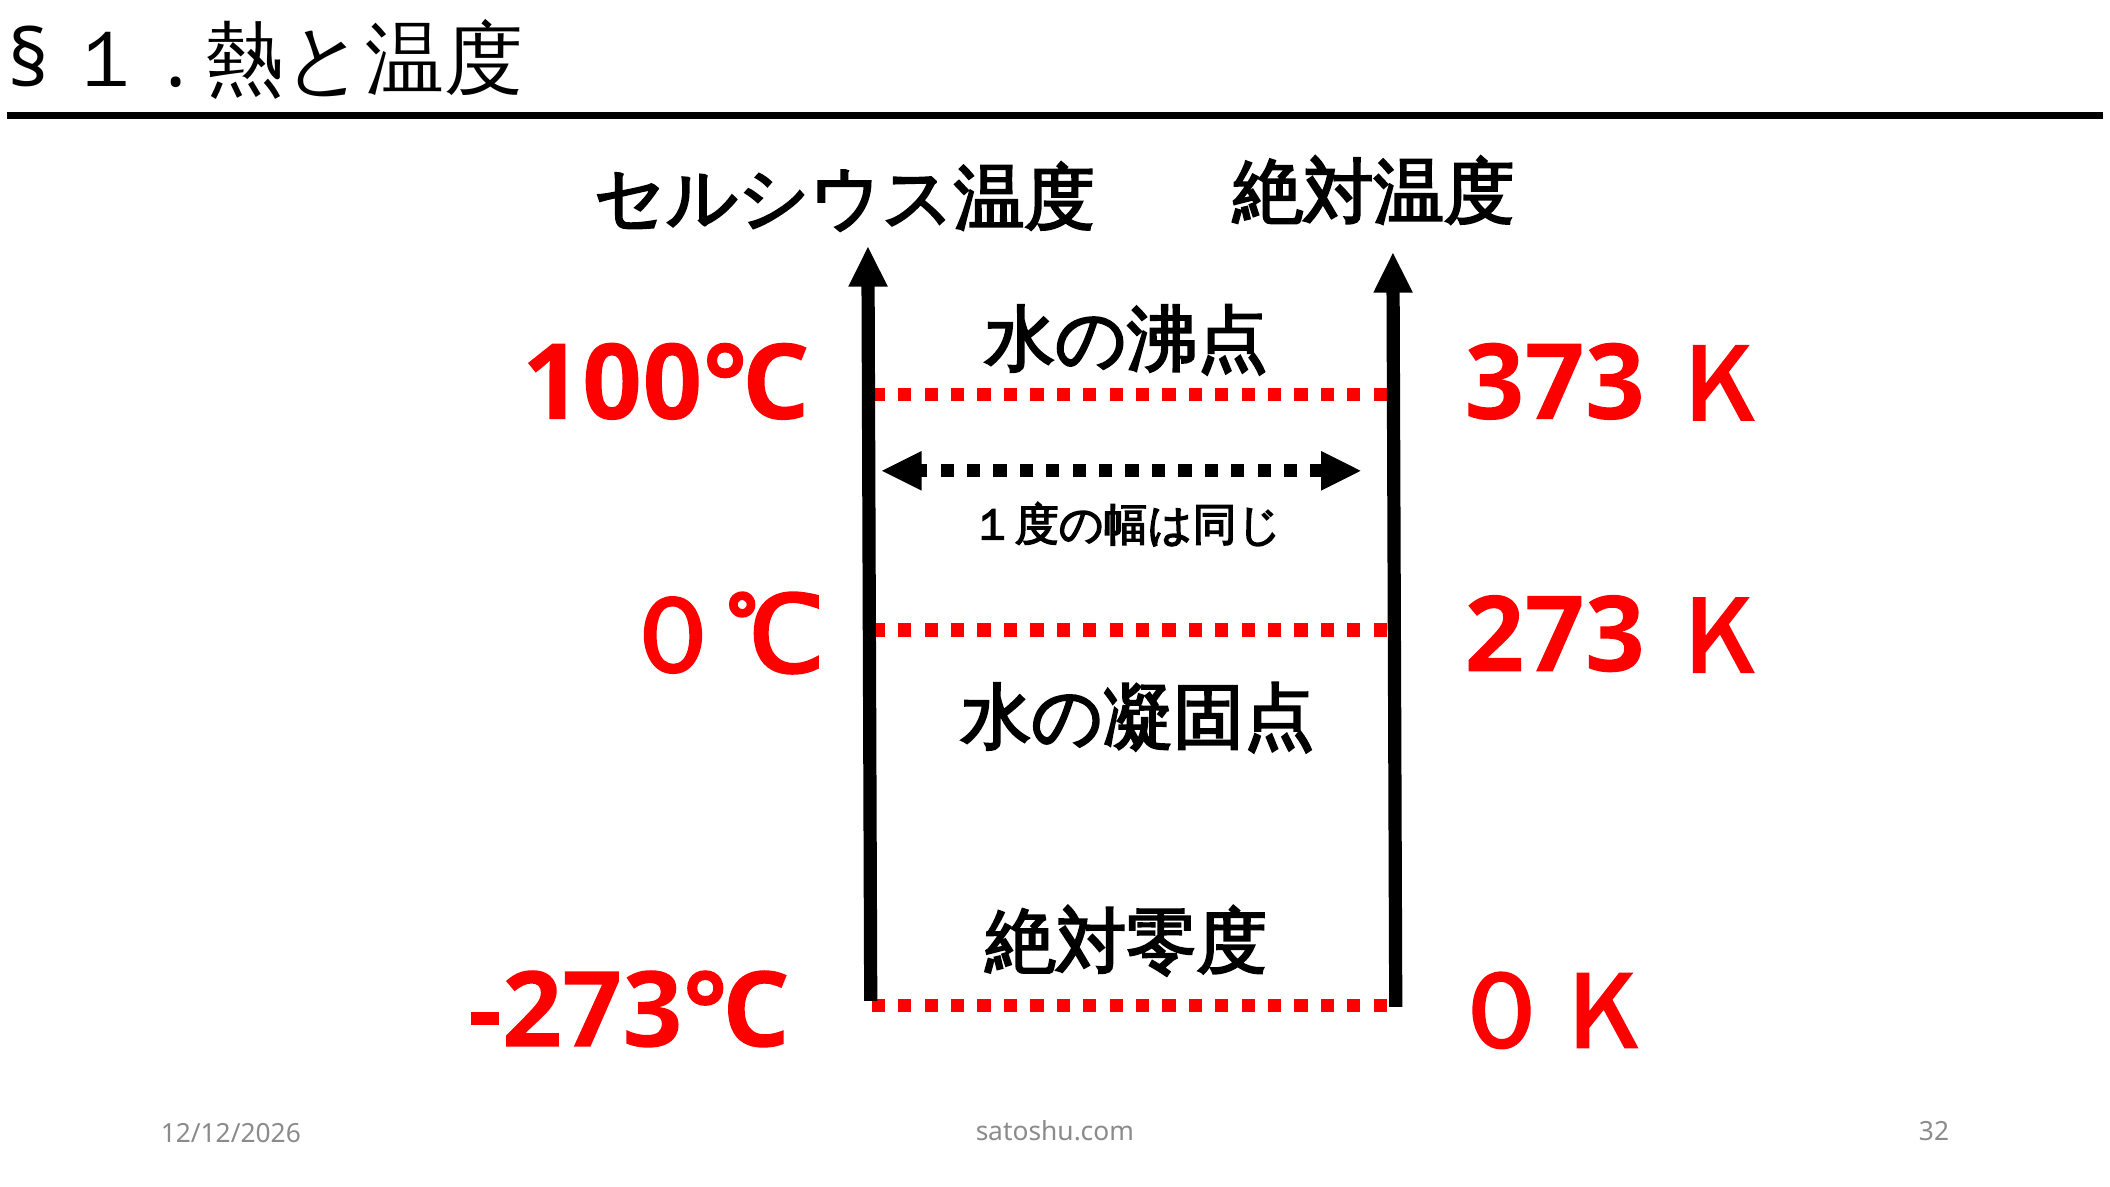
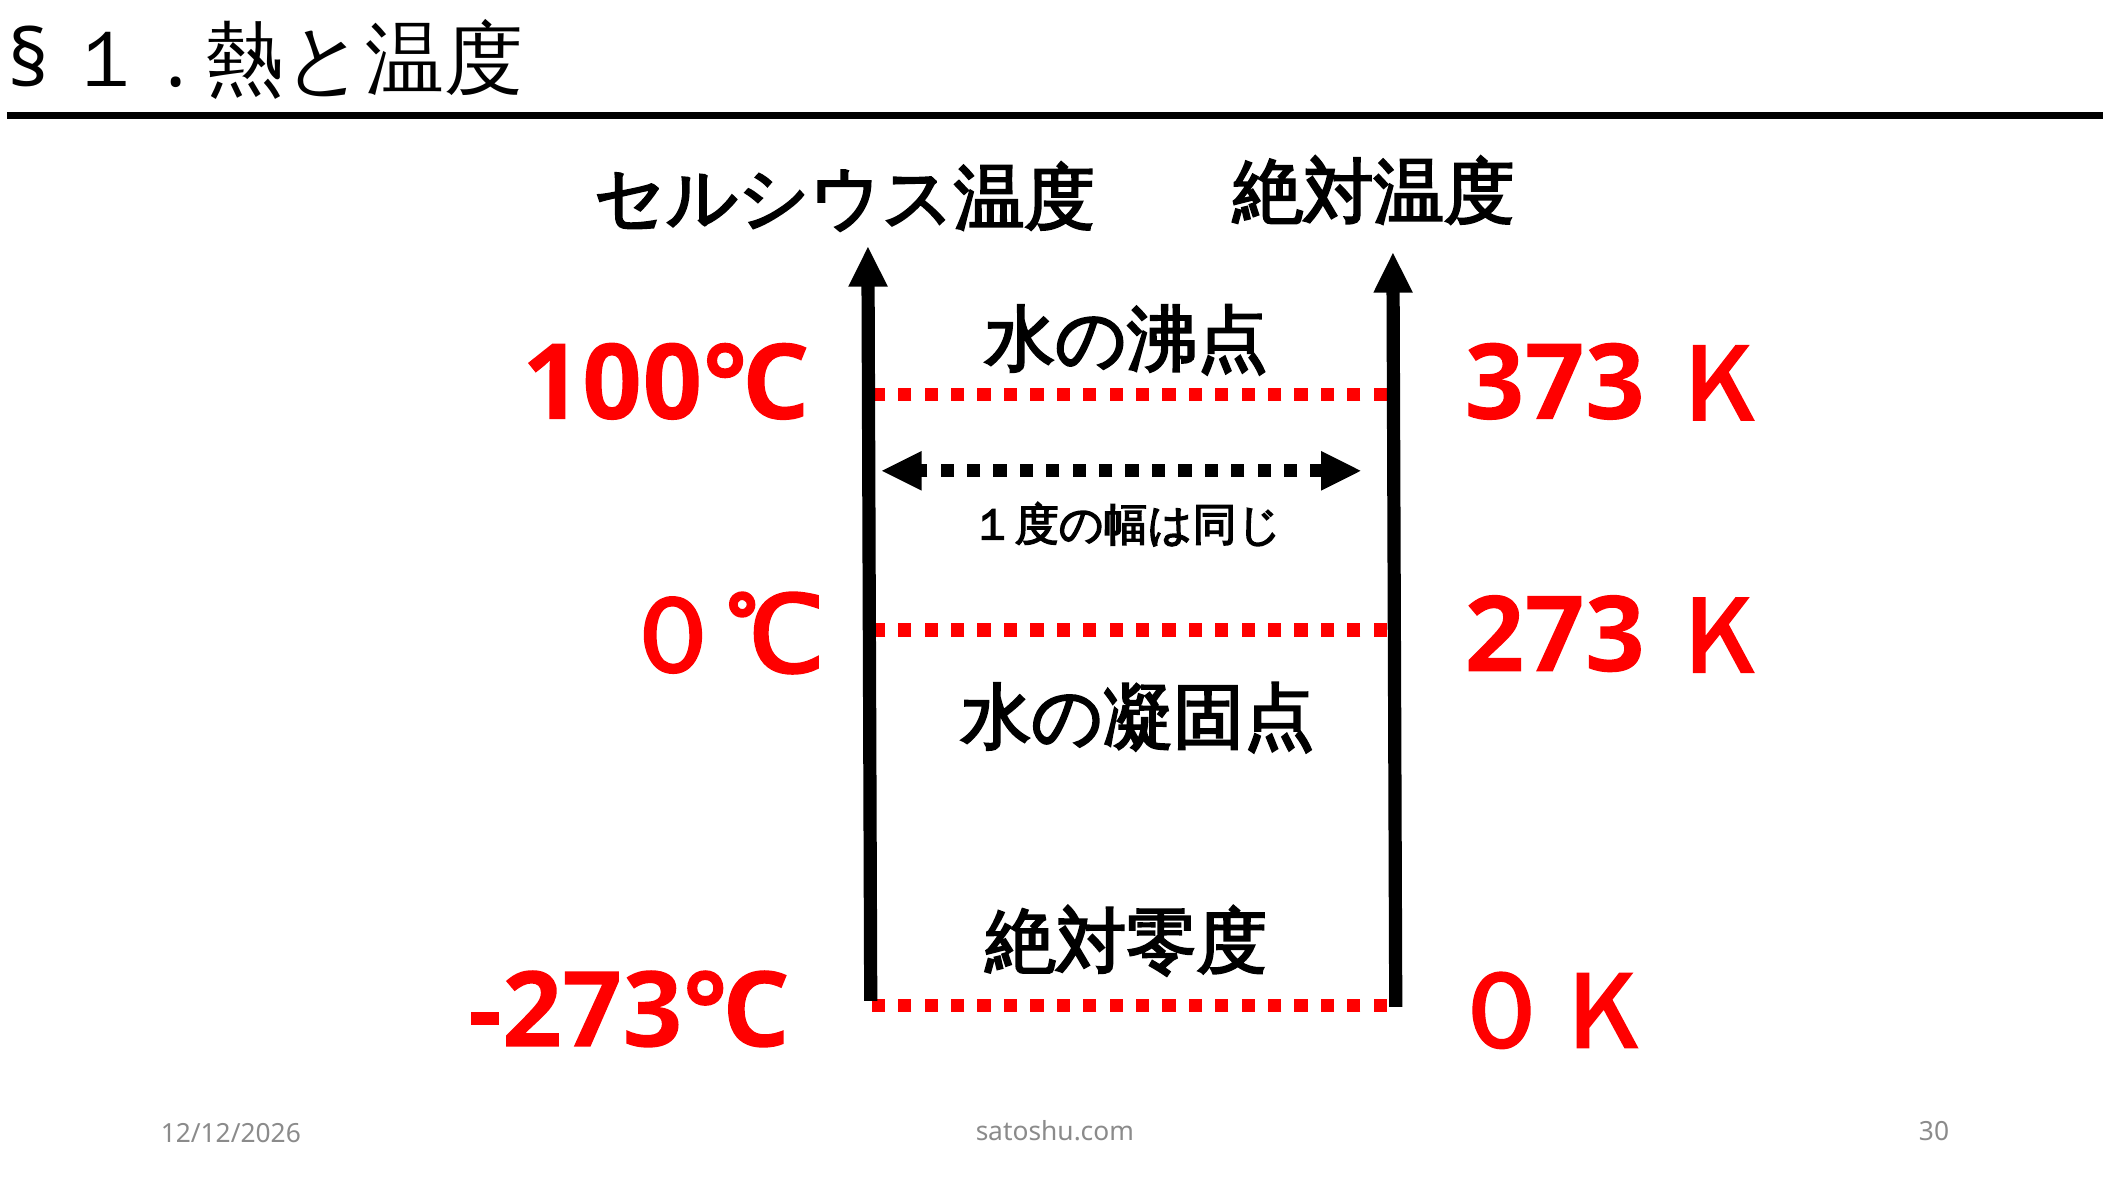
32: 32 -> 30
